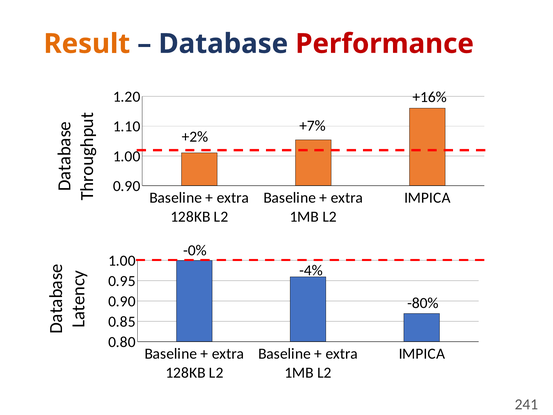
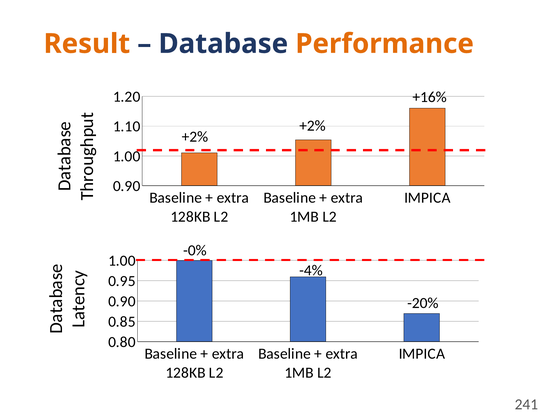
Performance colour: red -> orange
+7% at (312, 126): +7% -> +2%
-80%: -80% -> -20%
